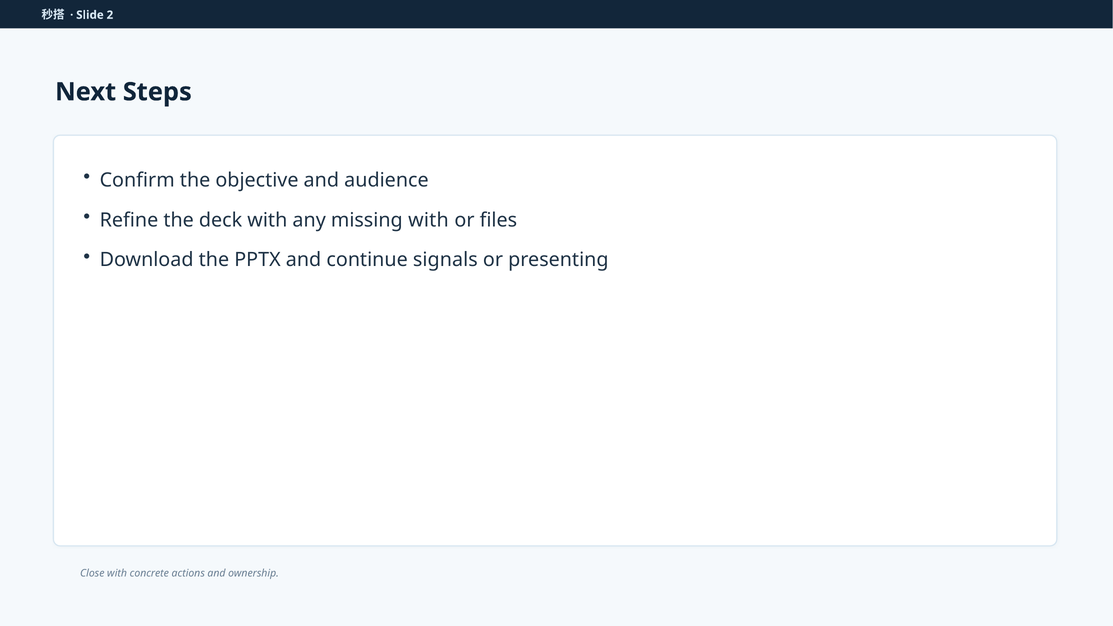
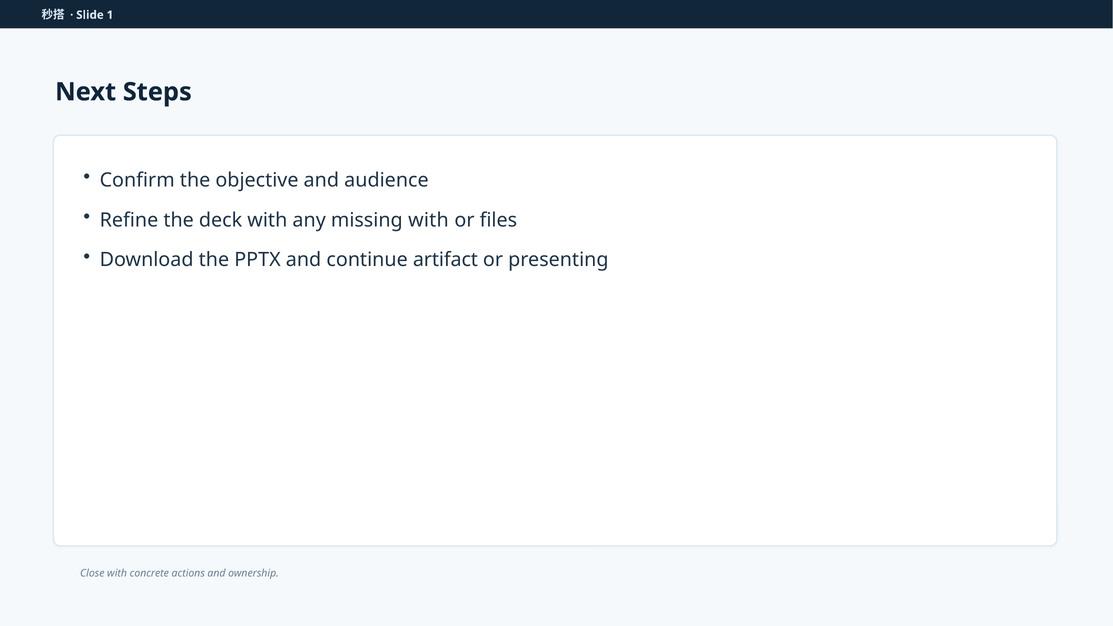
2: 2 -> 1
signals: signals -> artifact
